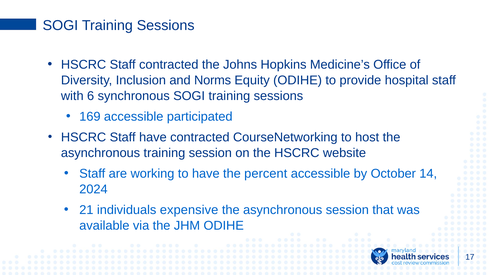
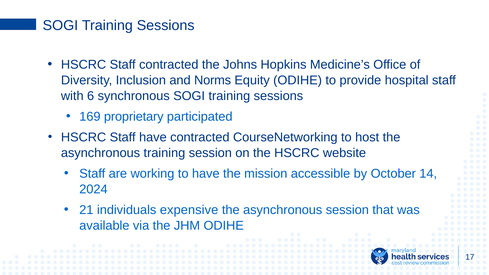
169 accessible: accessible -> proprietary
percent: percent -> mission
